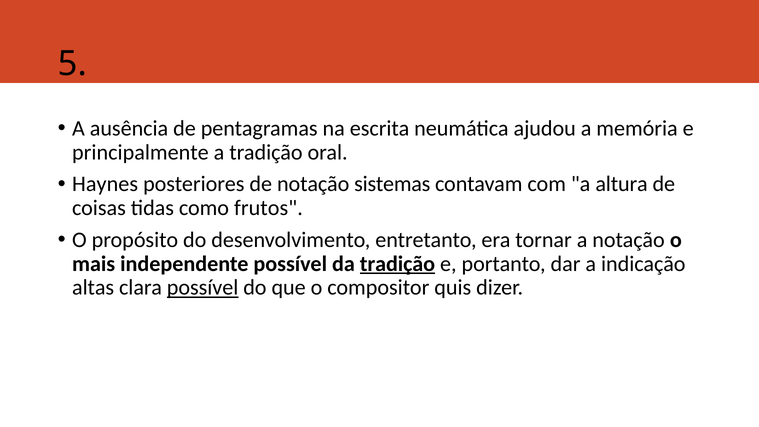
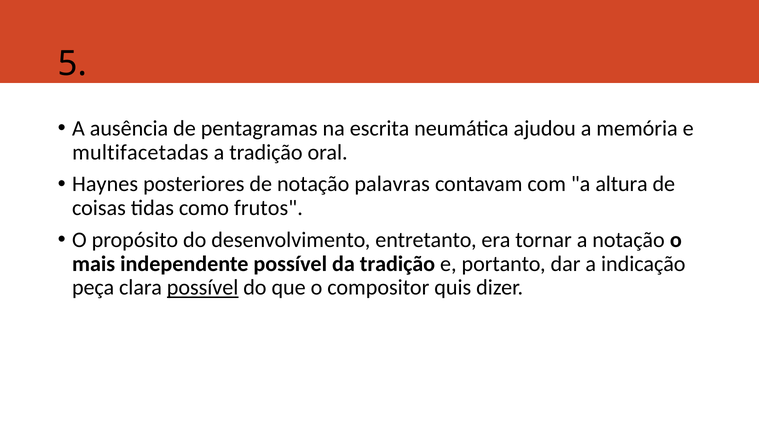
principalmente: principalmente -> multifacetadas
sistemas: sistemas -> palavras
tradição at (397, 264) underline: present -> none
altas: altas -> peça
